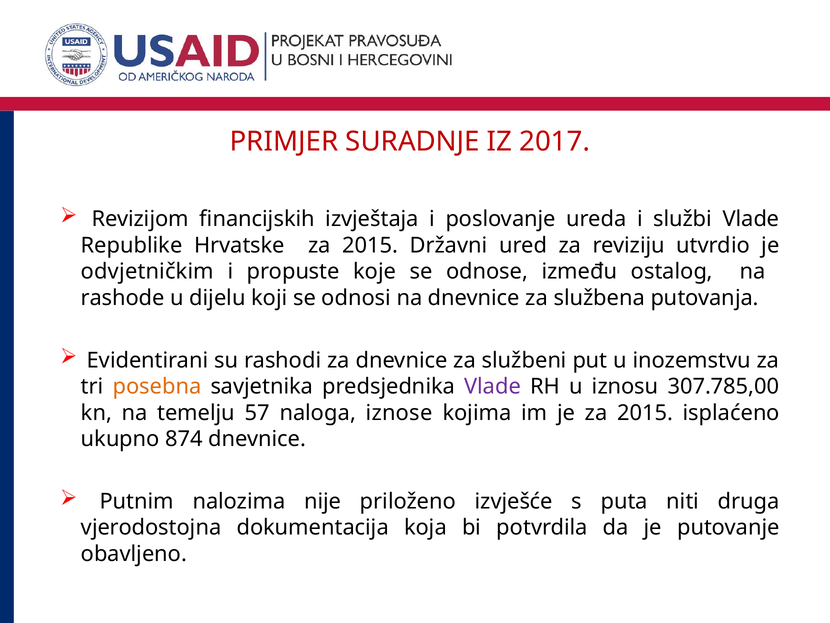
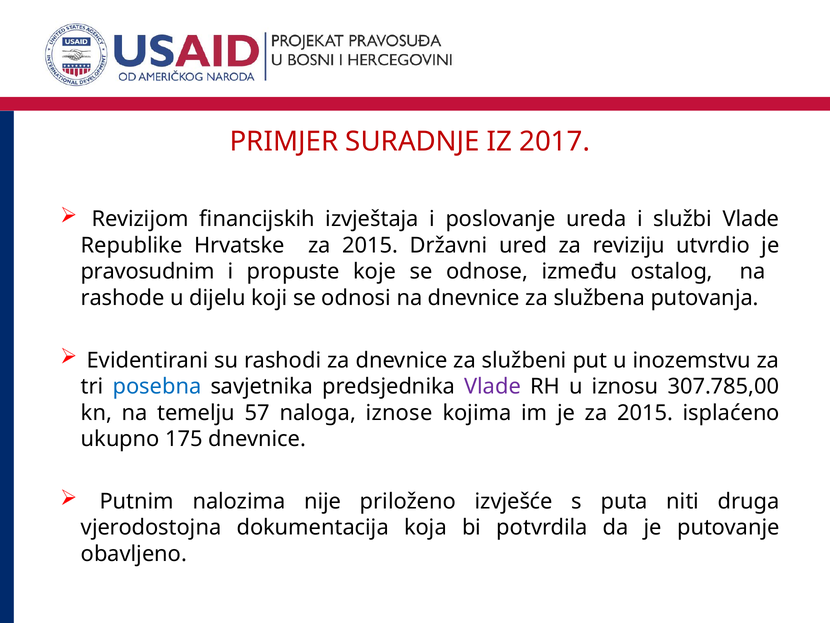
odvjetničkim: odvjetničkim -> pravosudnim
posebna colour: orange -> blue
874: 874 -> 175
